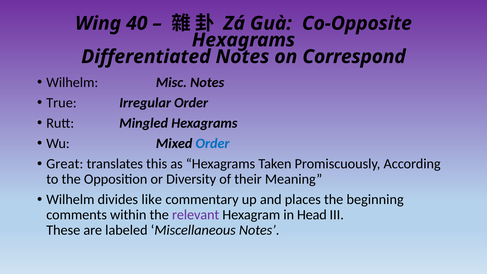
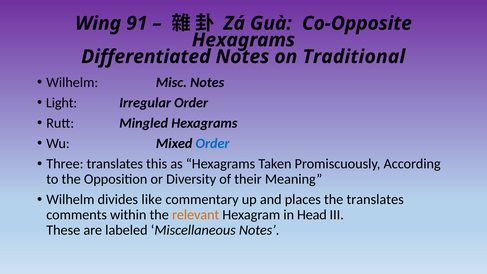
40: 40 -> 91
Correspond: Correspond -> Traditional
True: True -> Light
Great: Great -> Three
the beginning: beginning -> translates
relevant colour: purple -> orange
